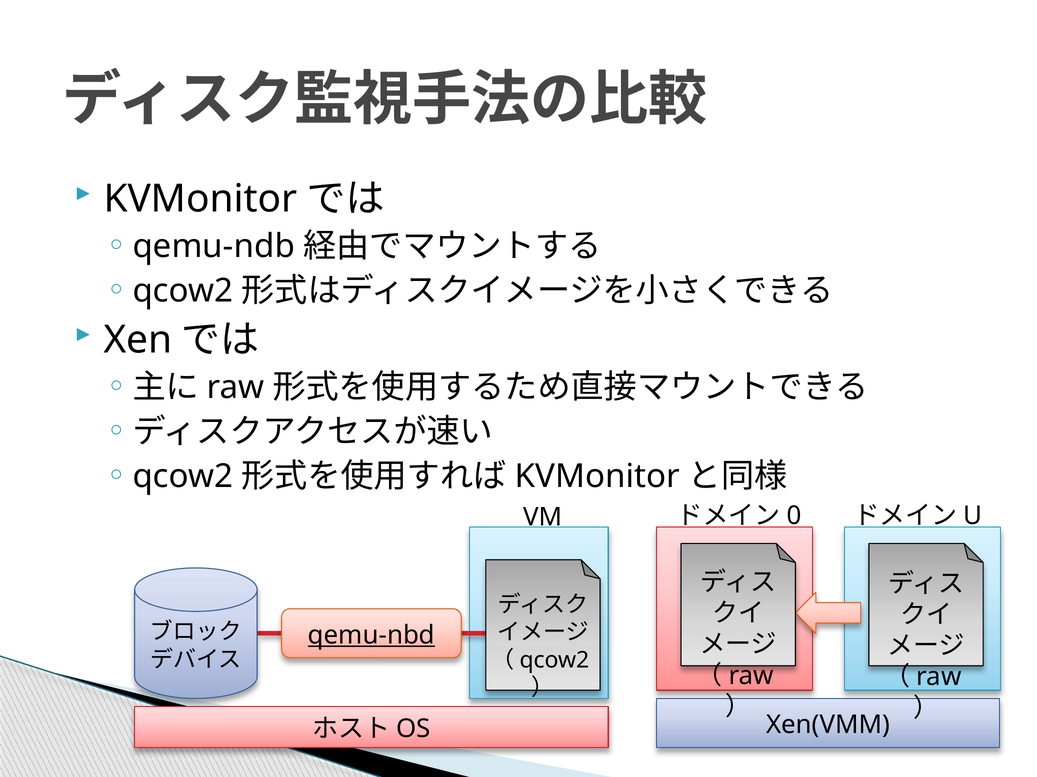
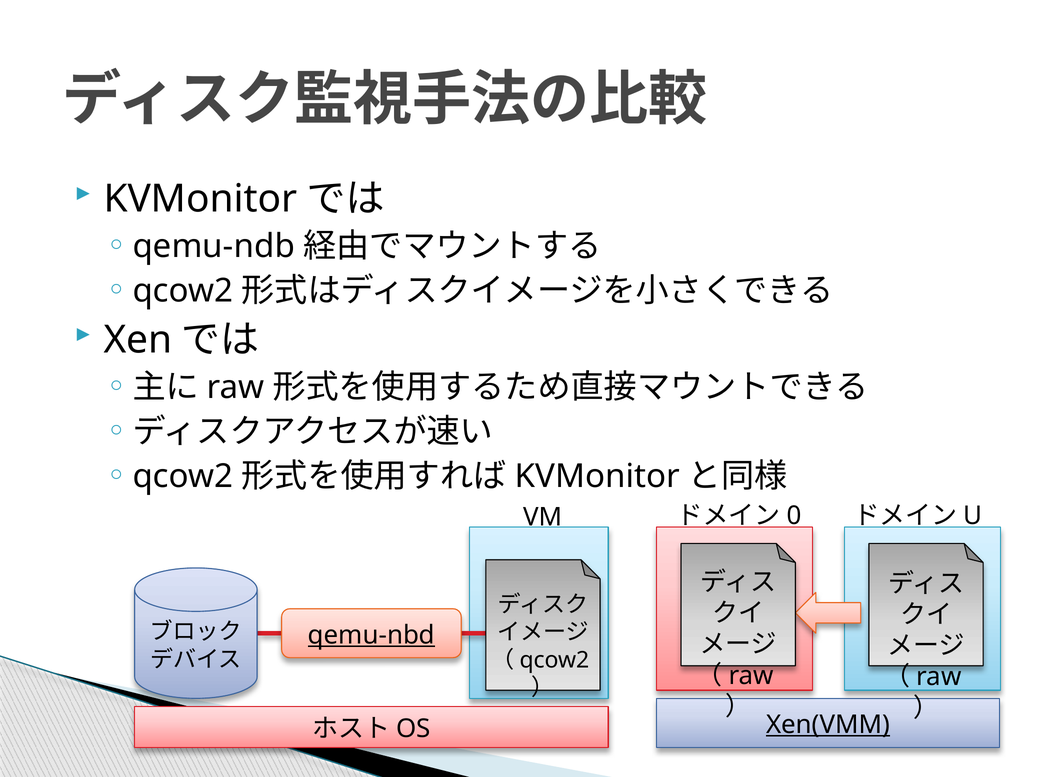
Xen(VMM underline: none -> present
